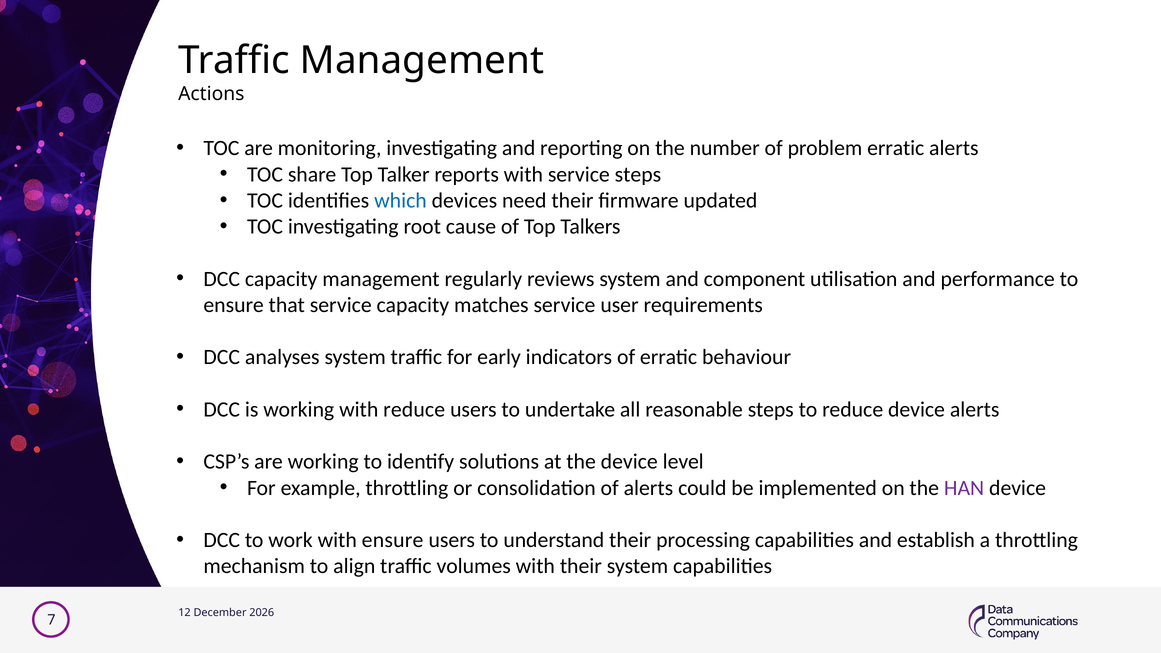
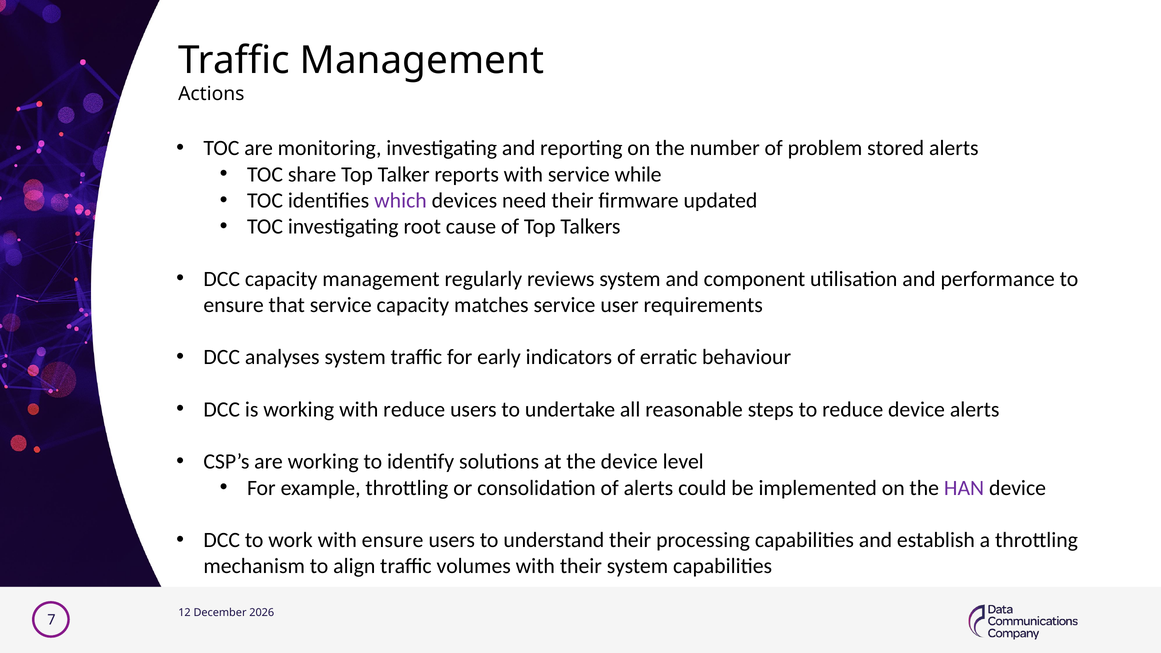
problem erratic: erratic -> stored
service steps: steps -> while
which colour: blue -> purple
